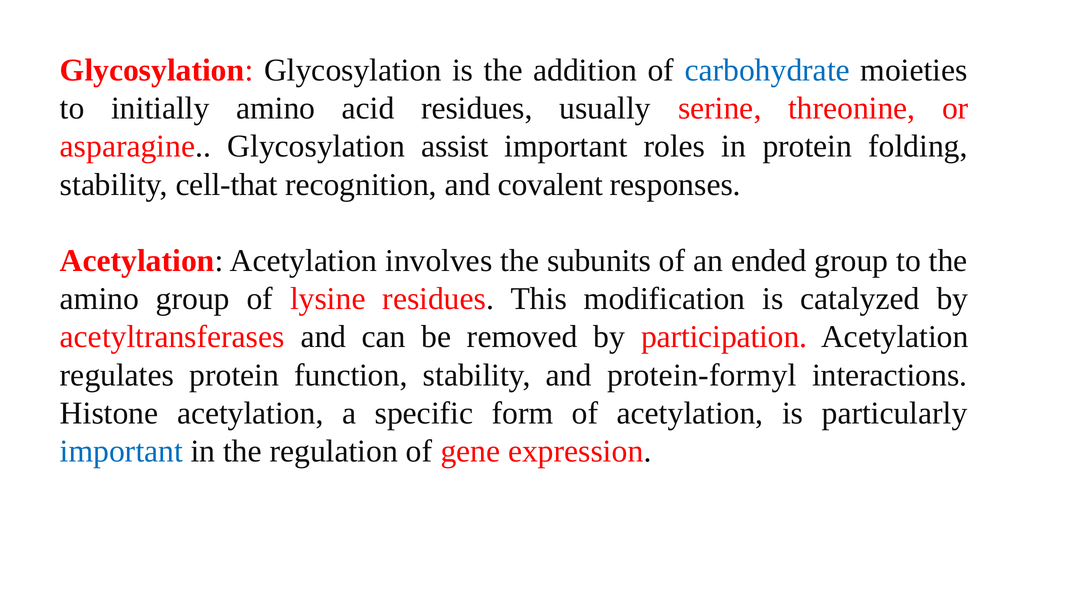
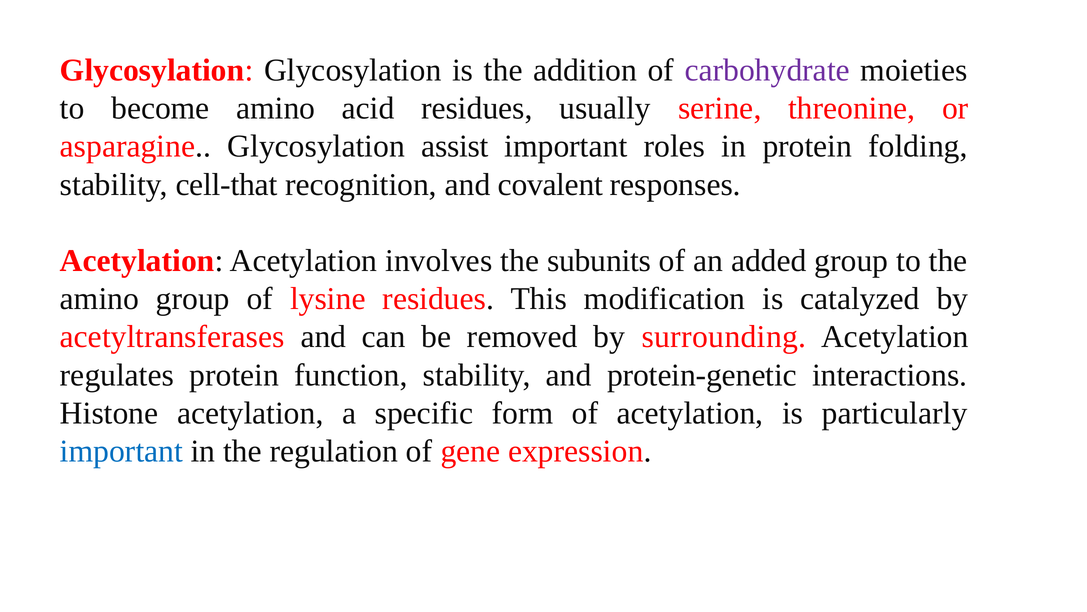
carbohydrate colour: blue -> purple
initially: initially -> become
ended: ended -> added
participation: participation -> surrounding
protein-formyl: protein-formyl -> protein-genetic
